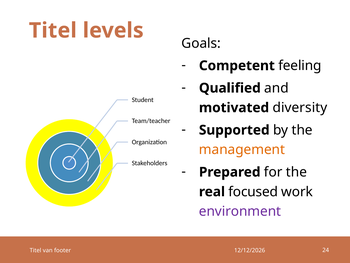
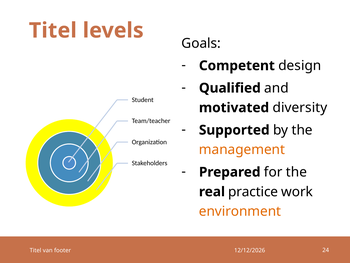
feeling: feeling -> design
focused: focused -> practice
environment colour: purple -> orange
